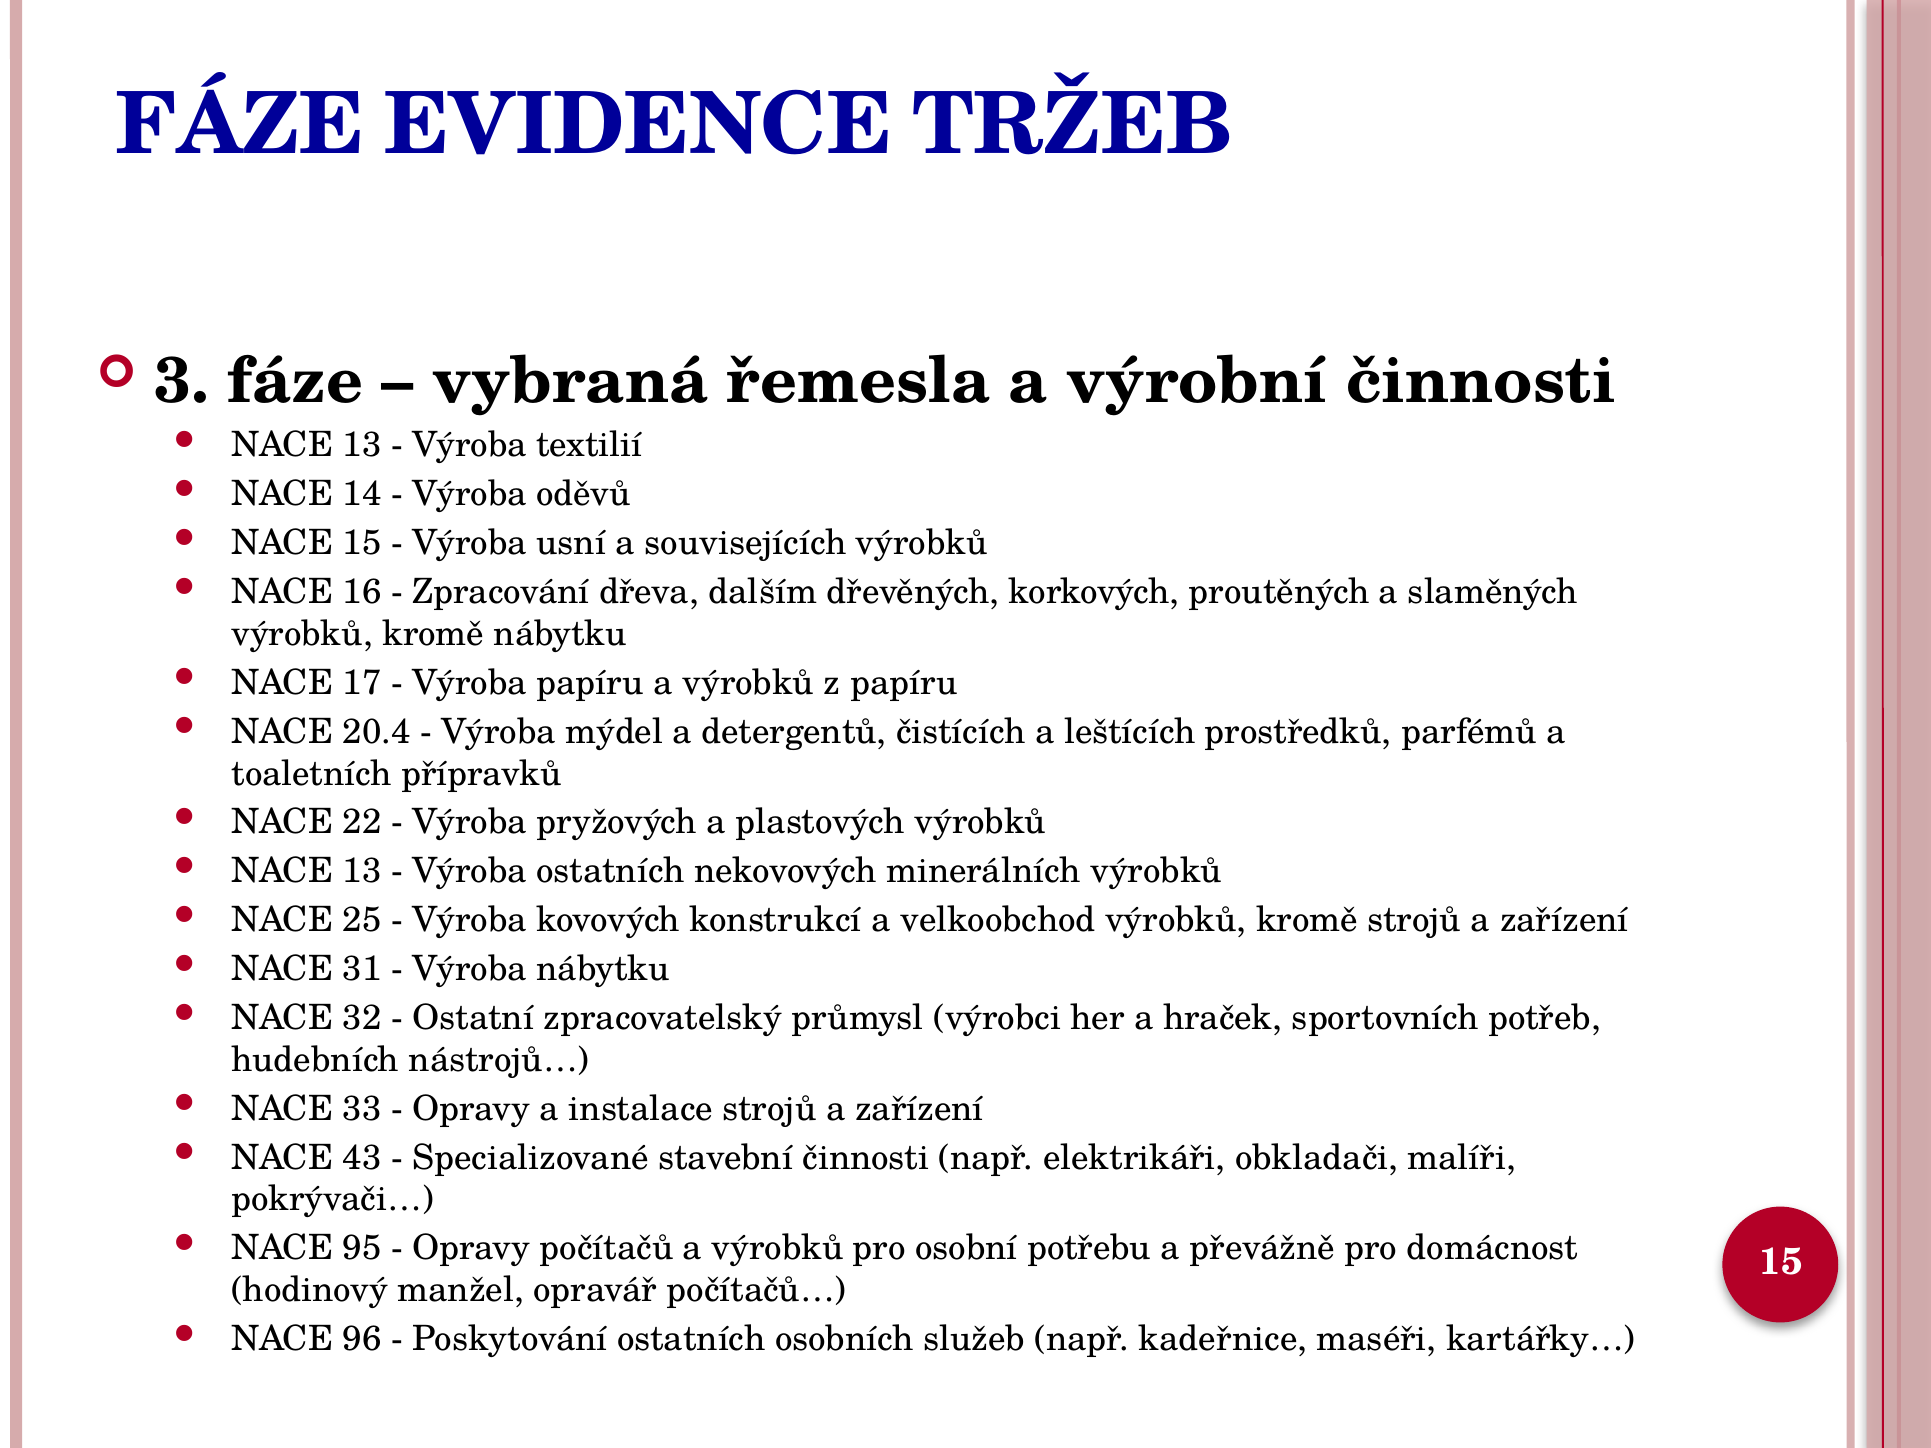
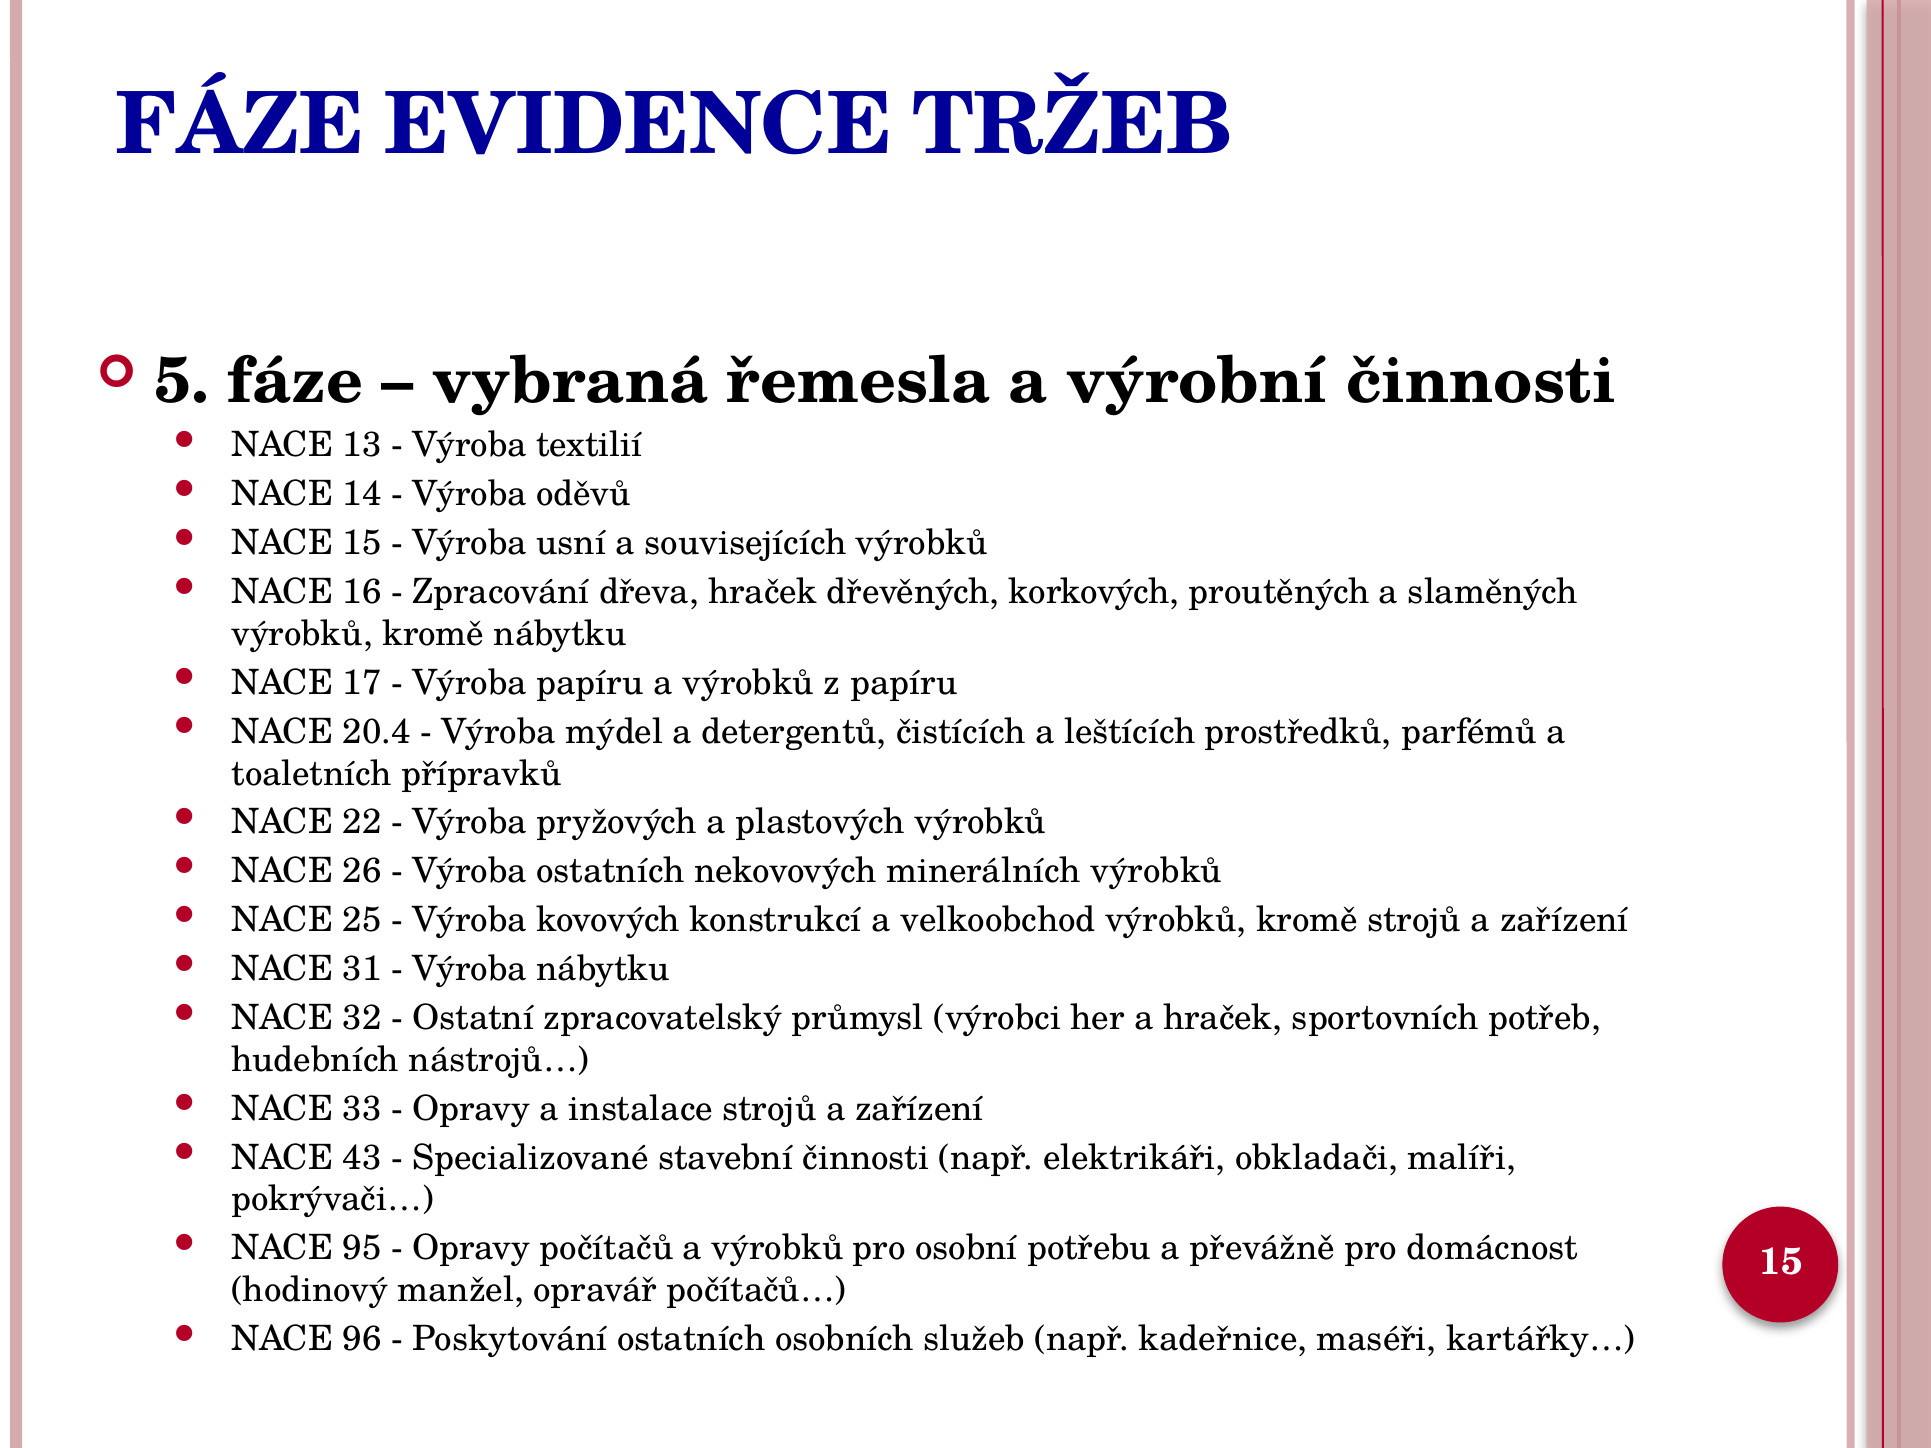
3: 3 -> 5
dřeva dalším: dalším -> hraček
13 at (362, 871): 13 -> 26
